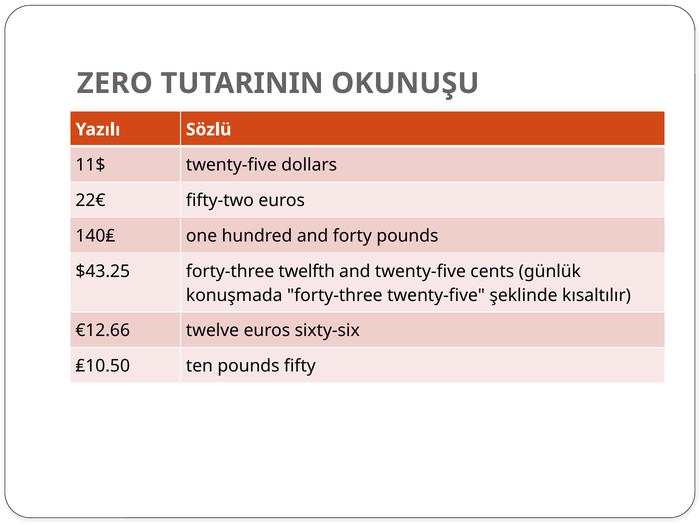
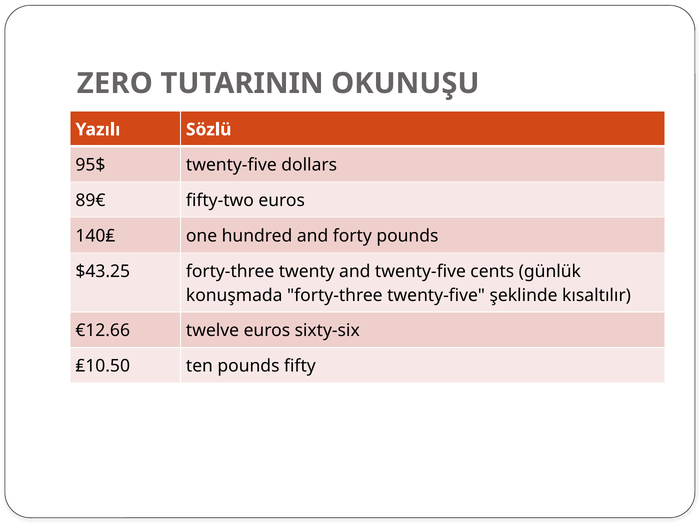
11$: 11$ -> 95$
22€: 22€ -> 89€
twelfth: twelfth -> twenty
